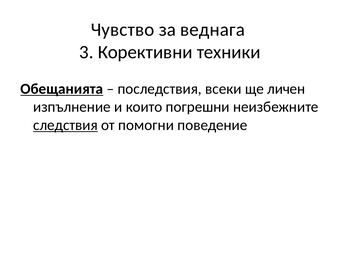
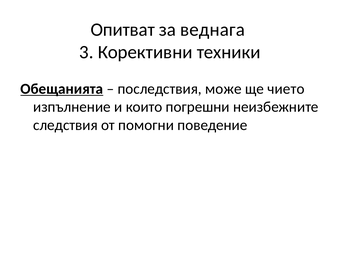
Чувство: Чувство -> Опитват
всеки: всеки -> може
личен: личен -> чието
следствия underline: present -> none
